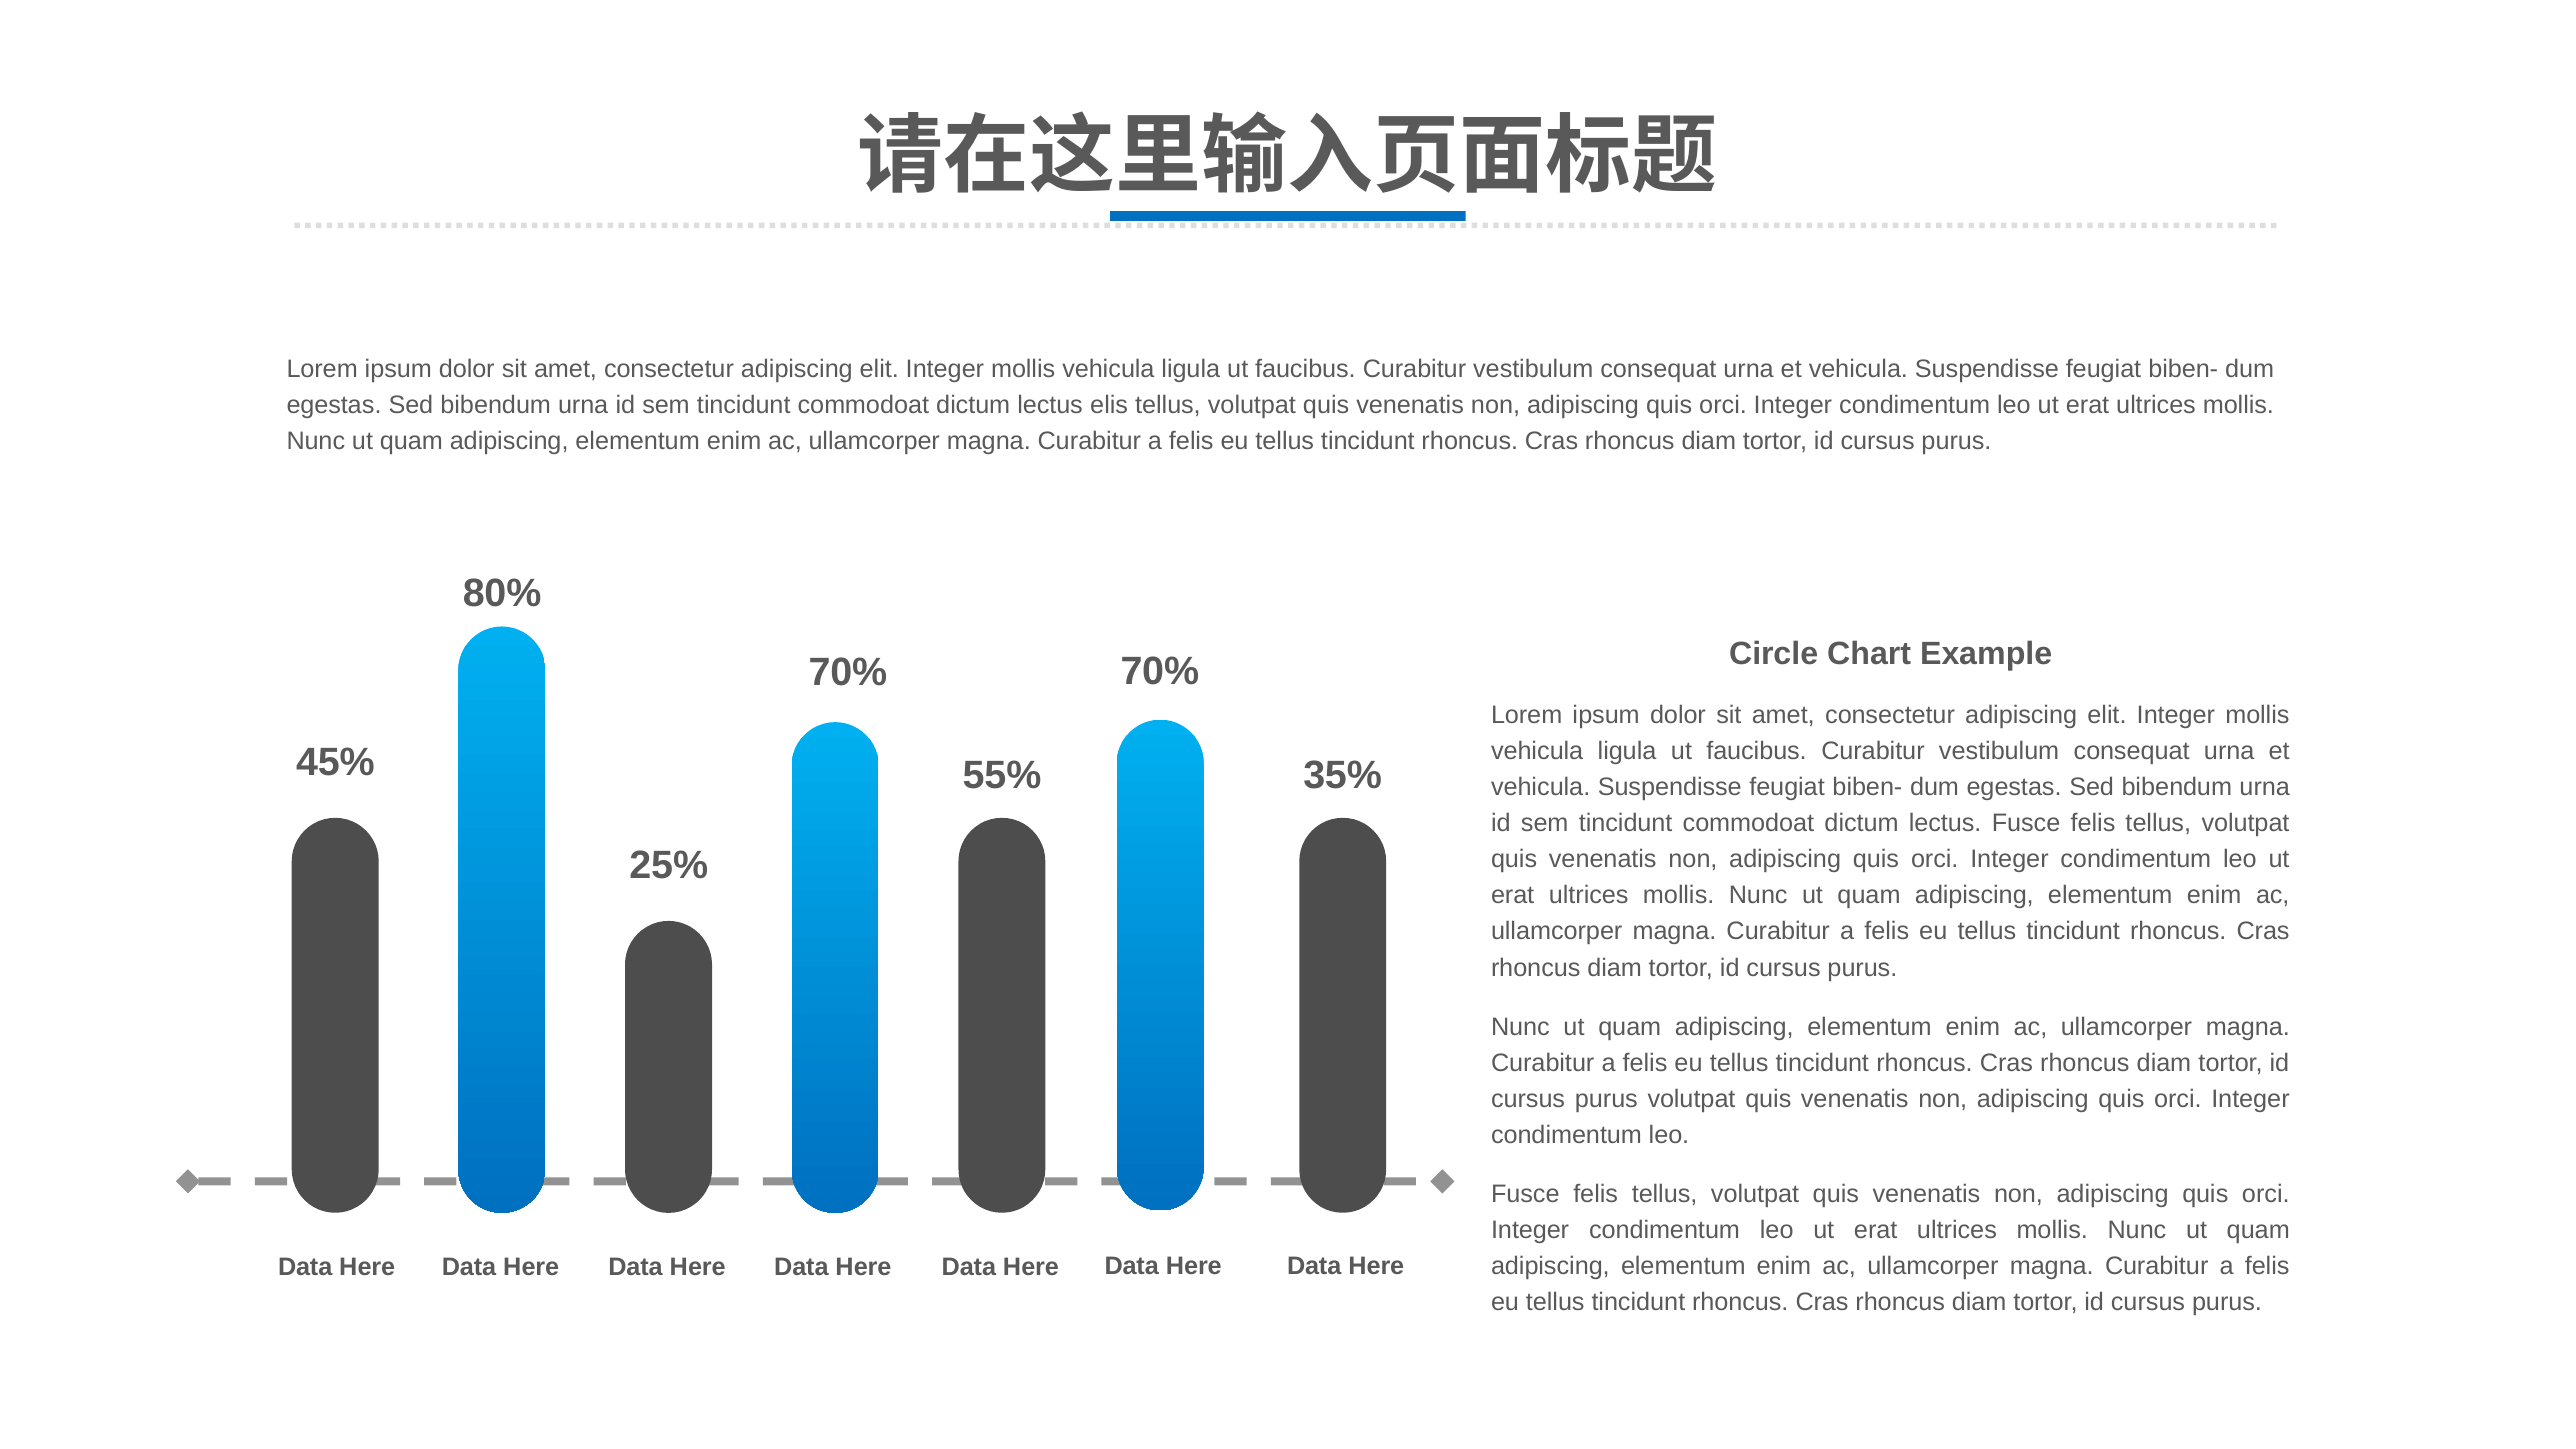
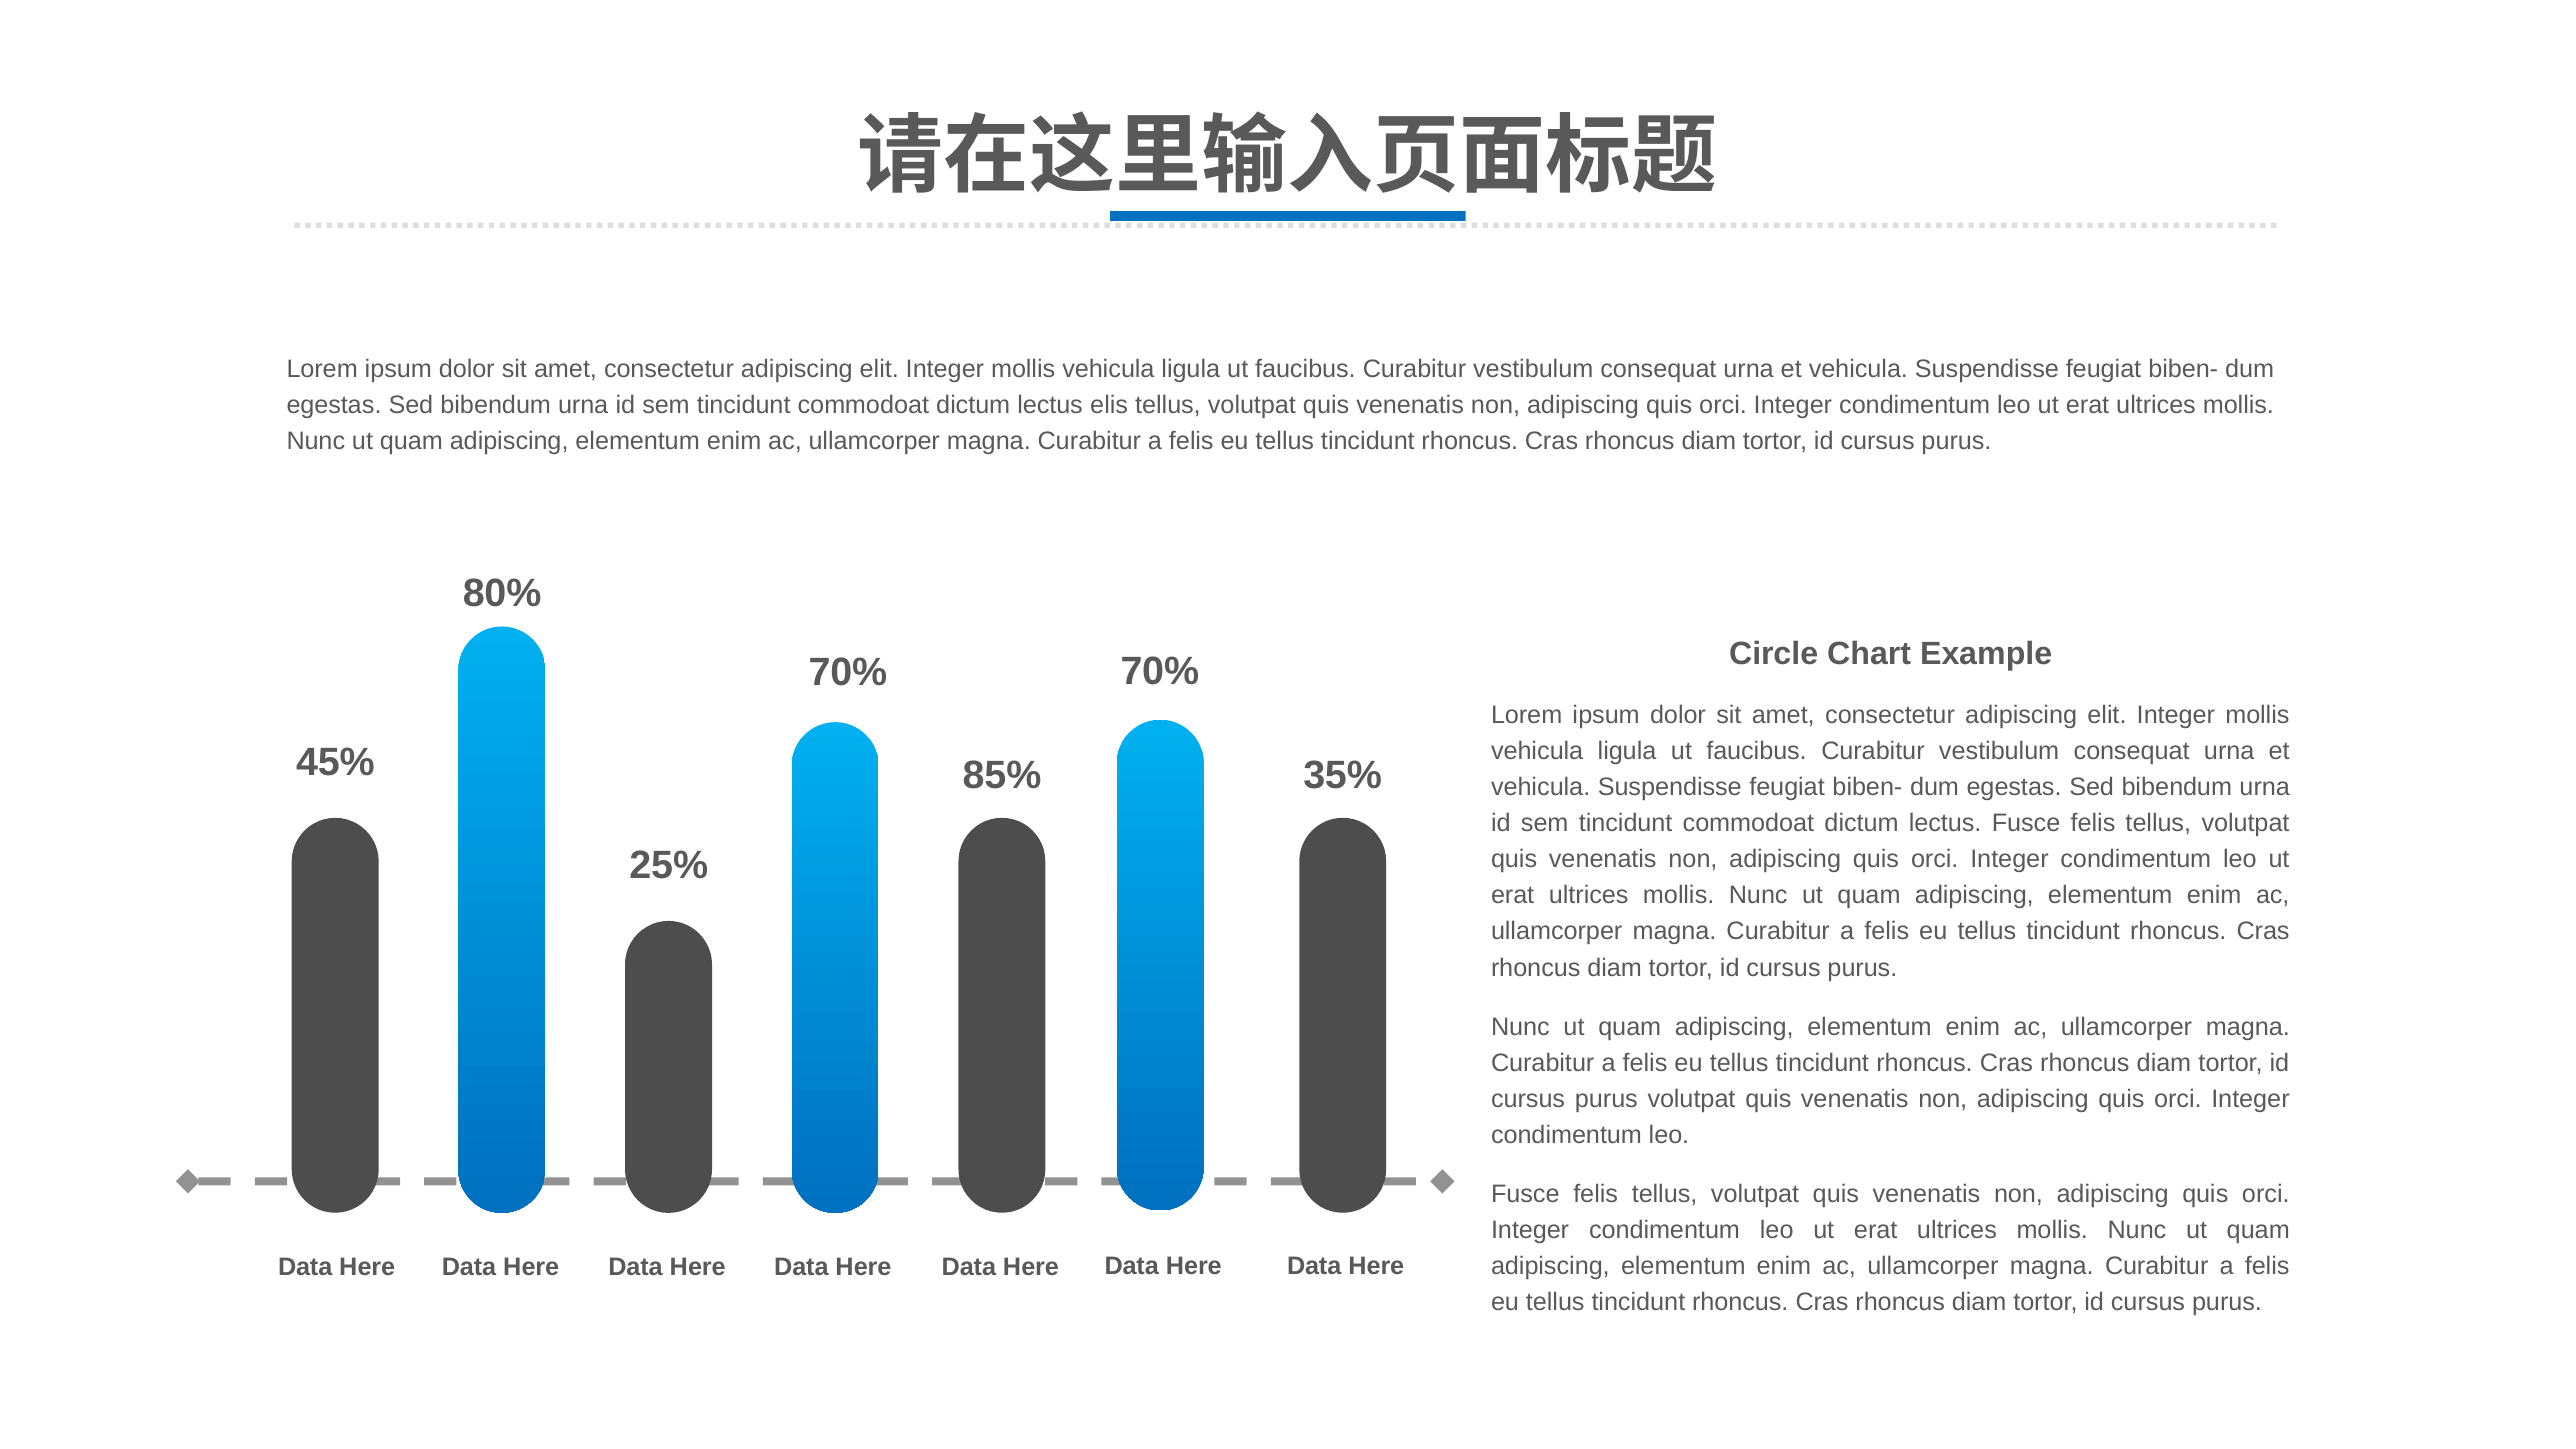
55%: 55% -> 85%
